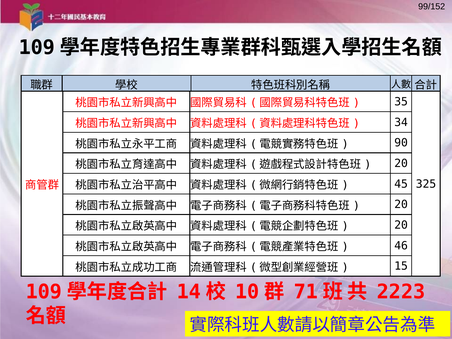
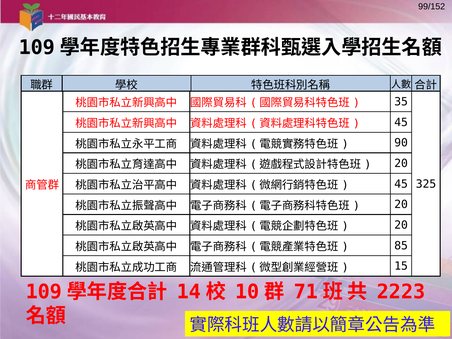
34 at (401, 122): 34 -> 45
46: 46 -> 85
